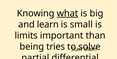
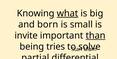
learn: learn -> born
limits: limits -> invite
than underline: none -> present
